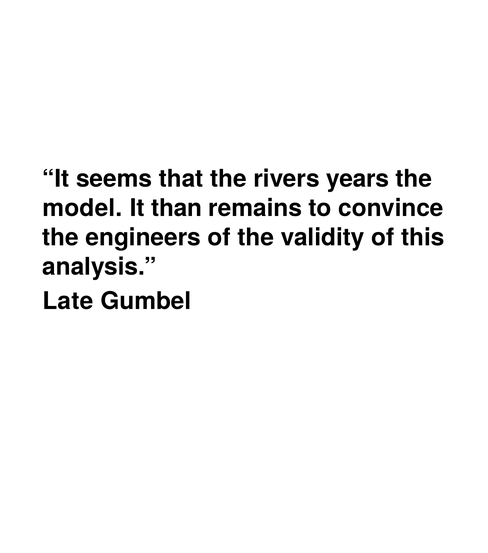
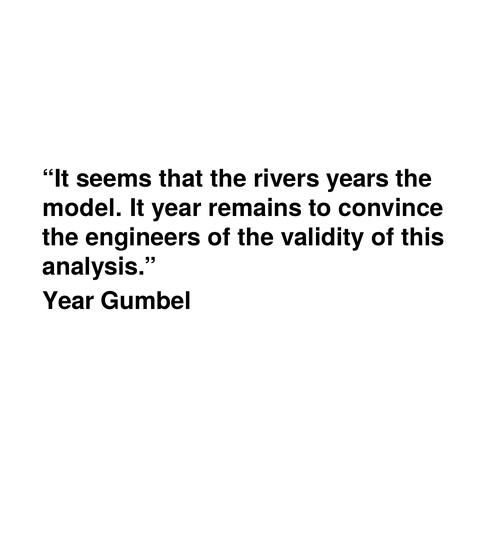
It than: than -> year
Late at (68, 301): Late -> Year
